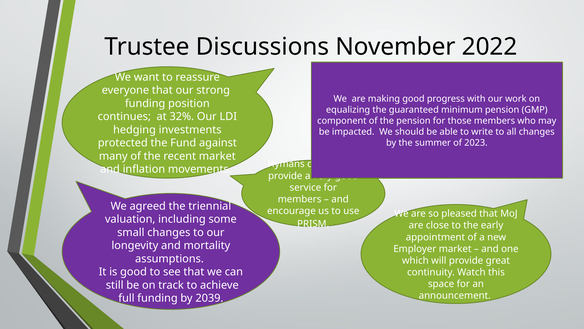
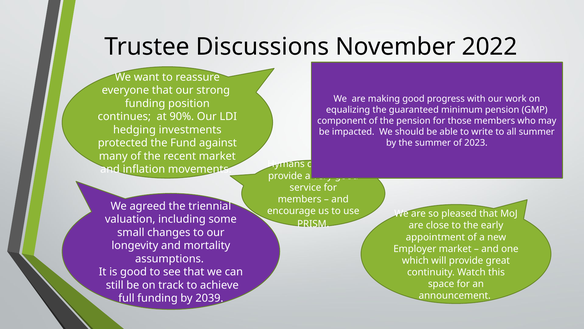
32%: 32% -> 90%
all changes: changes -> summer
